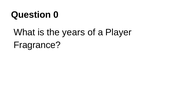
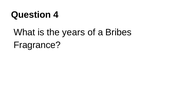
0: 0 -> 4
Player: Player -> Bribes
